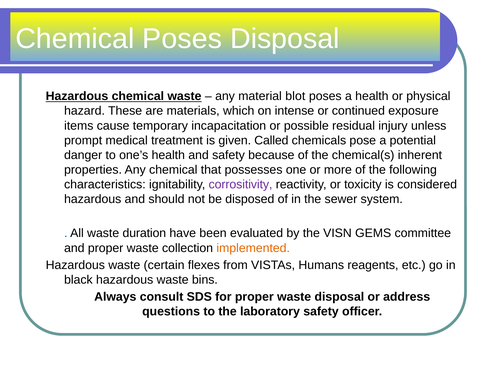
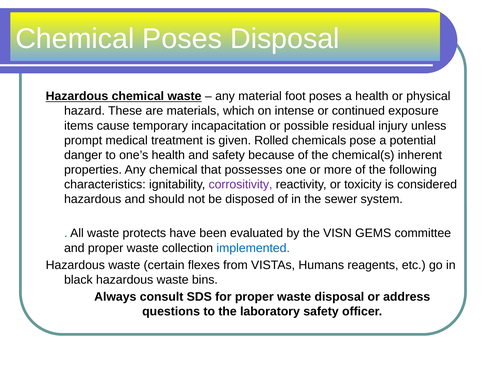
blot: blot -> foot
Called: Called -> Rolled
duration: duration -> protects
implemented colour: orange -> blue
